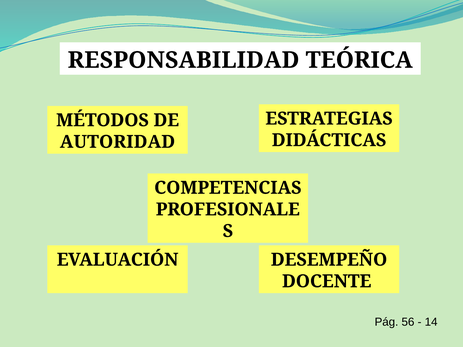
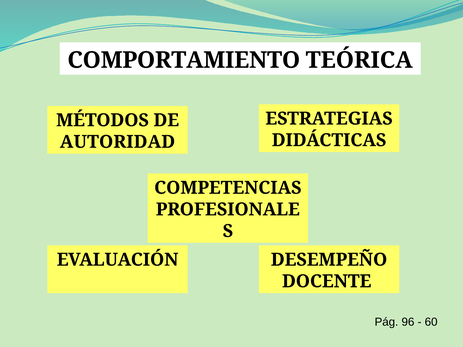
RESPONSABILIDAD: RESPONSABILIDAD -> COMPORTAMIENTO
56: 56 -> 96
14: 14 -> 60
